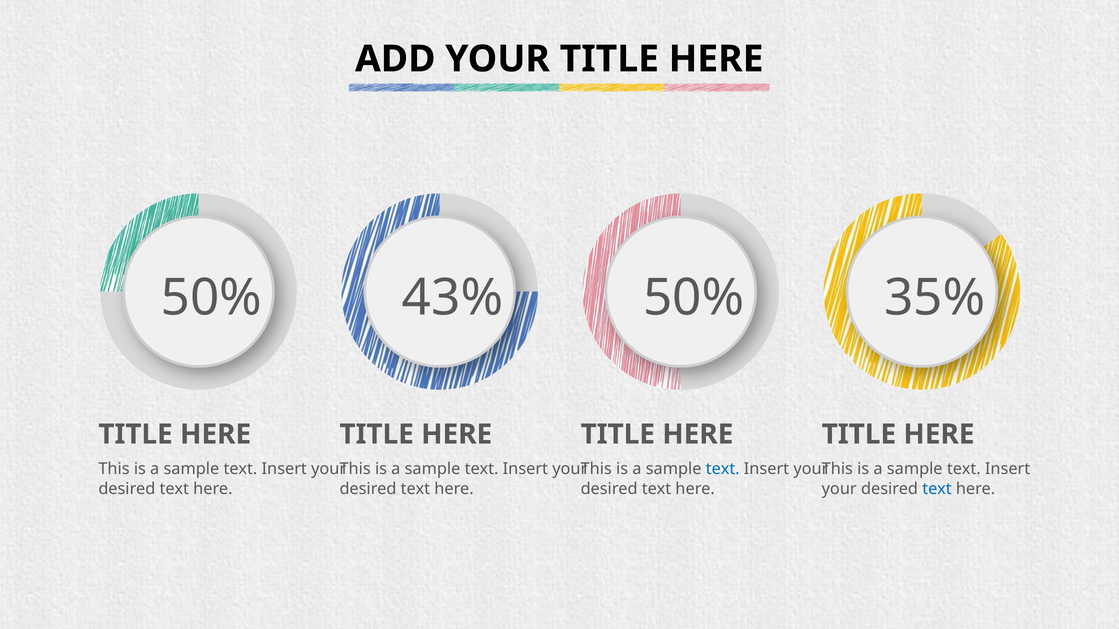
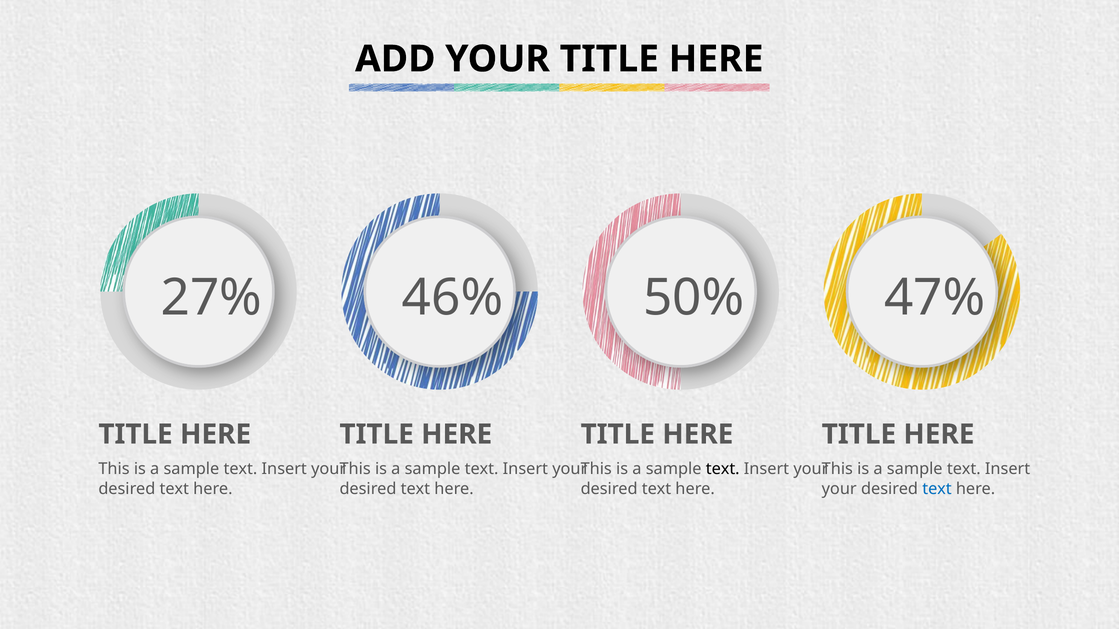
50% at (211, 298): 50% -> 27%
43%: 43% -> 46%
35%: 35% -> 47%
text at (723, 469) colour: blue -> black
